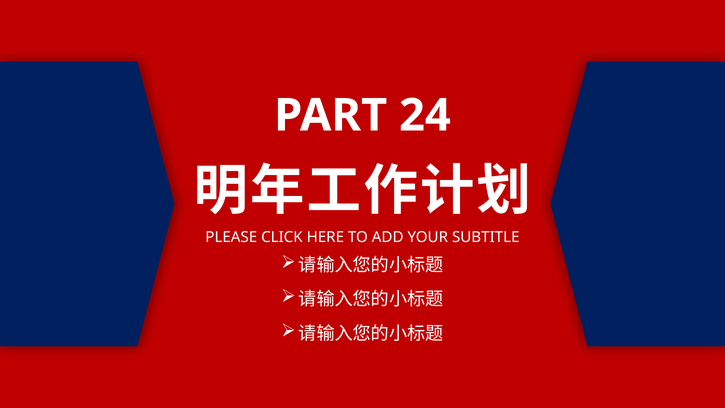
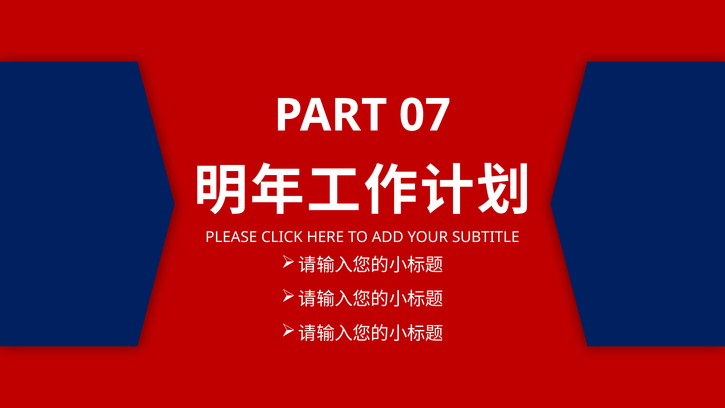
24: 24 -> 07
